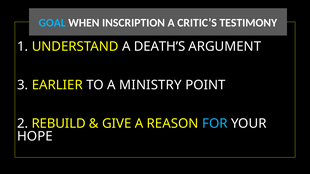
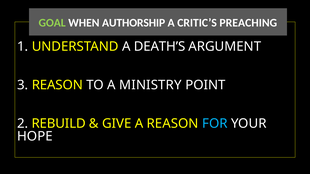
GOAL colour: light blue -> light green
INSCRIPTION: INSCRIPTION -> AUTHORSHIP
TESTIMONY: TESTIMONY -> PREACHING
3 EARLIER: EARLIER -> REASON
